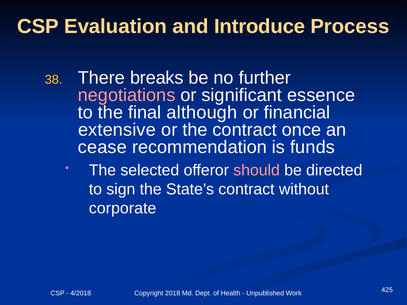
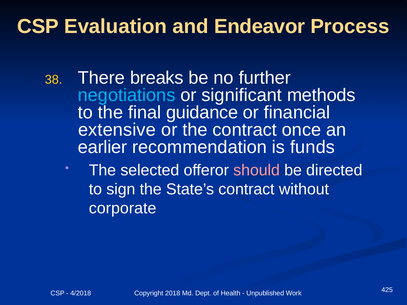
Introduce: Introduce -> Endeavor
negotiations colour: pink -> light blue
essence: essence -> methods
although: although -> guidance
cease: cease -> earlier
